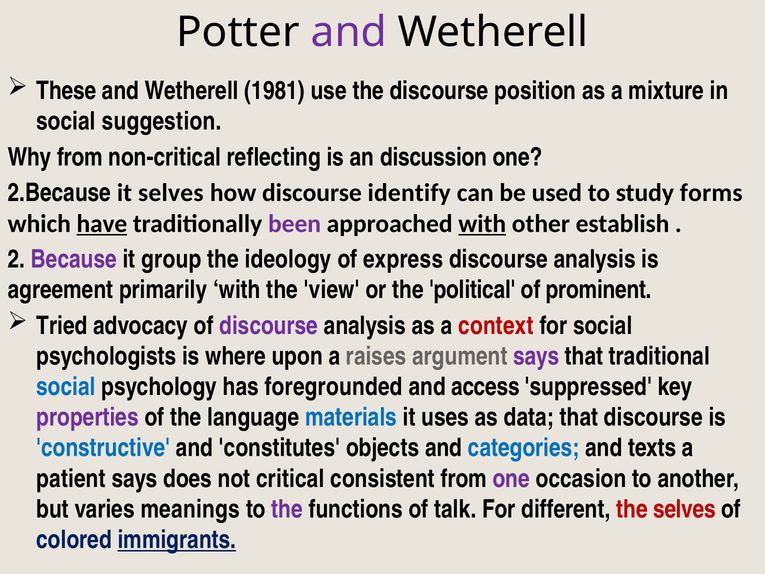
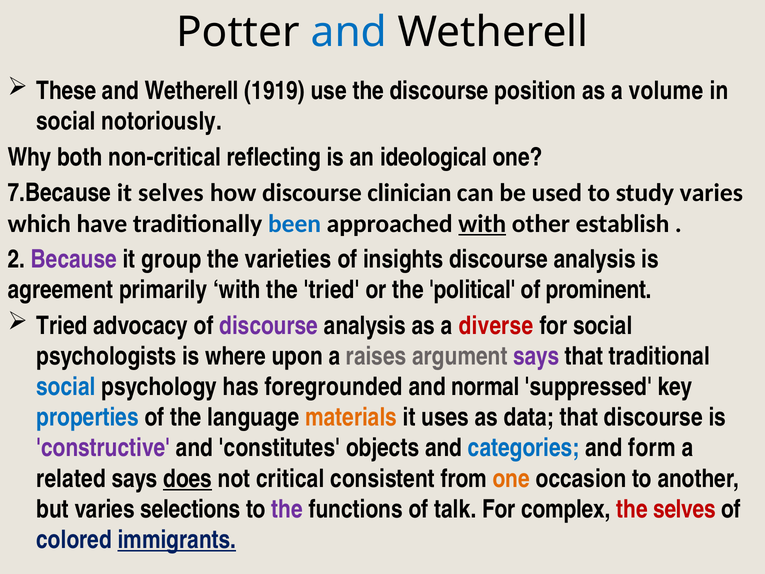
and at (349, 32) colour: purple -> blue
1981: 1981 -> 1919
mixture: mixture -> volume
suggestion: suggestion -> notoriously
Why from: from -> both
discussion: discussion -> ideological
2.Because: 2.Because -> 7.Because
identify: identify -> clinician
study forms: forms -> varies
have underline: present -> none
been colour: purple -> blue
ideology: ideology -> varieties
express: express -> insights
the view: view -> tried
context: context -> diverse
access: access -> normal
properties colour: purple -> blue
materials colour: blue -> orange
constructive colour: blue -> purple
texts: texts -> form
patient: patient -> related
does underline: none -> present
one at (511, 478) colour: purple -> orange
meanings: meanings -> selections
different: different -> complex
